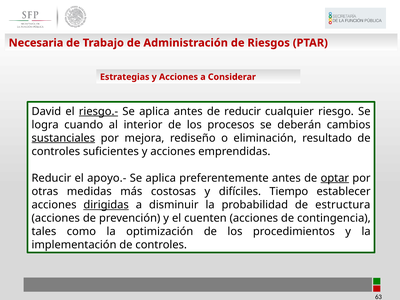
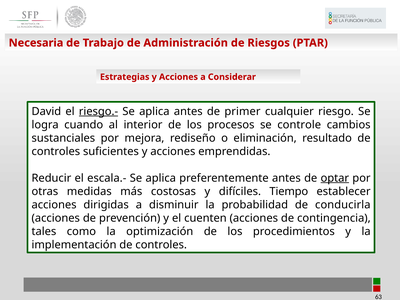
de reducir: reducir -> primer
deberán: deberán -> controle
sustanciales underline: present -> none
apoyo.-: apoyo.- -> escala.-
dirigidas underline: present -> none
estructura: estructura -> conducirla
